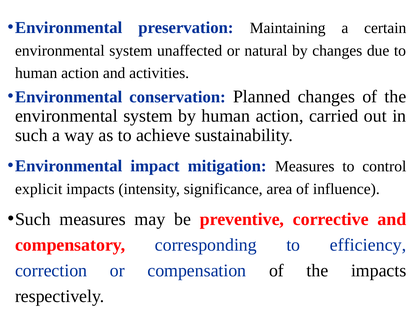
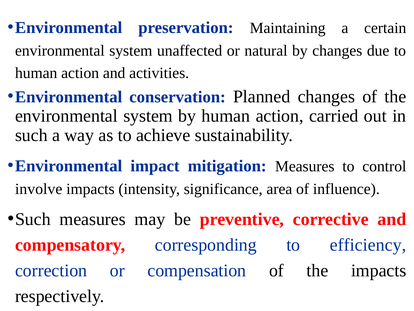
explicit: explicit -> involve
